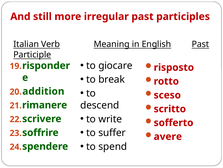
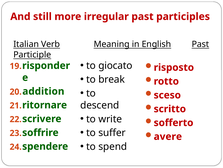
giocare: giocare -> giocato
rimanere: rimanere -> ritornare
